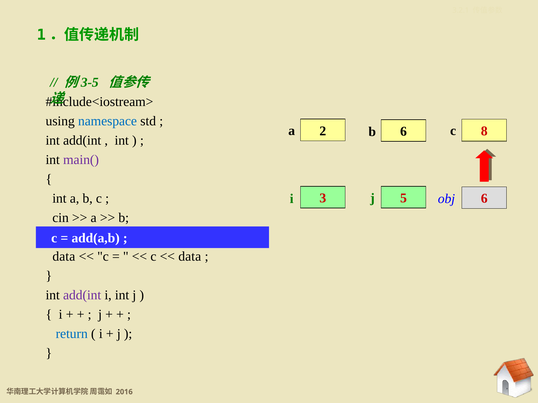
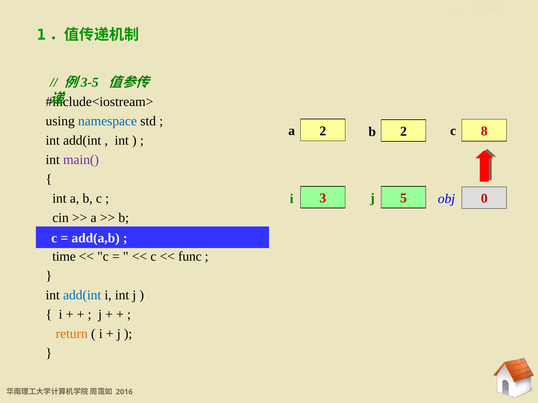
2 6: 6 -> 2
obj 6: 6 -> 0
data at (64, 257): data -> time
data at (190, 257): data -> func
add(int at (82, 296) colour: purple -> blue
return colour: blue -> orange
